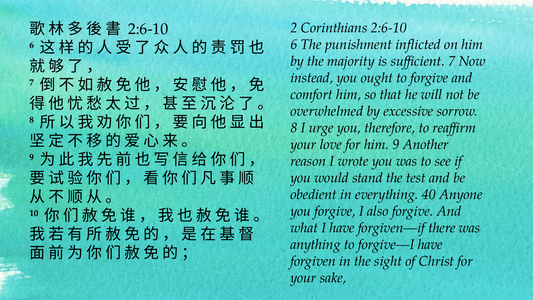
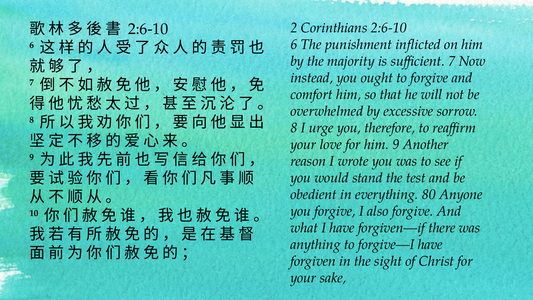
40: 40 -> 80
